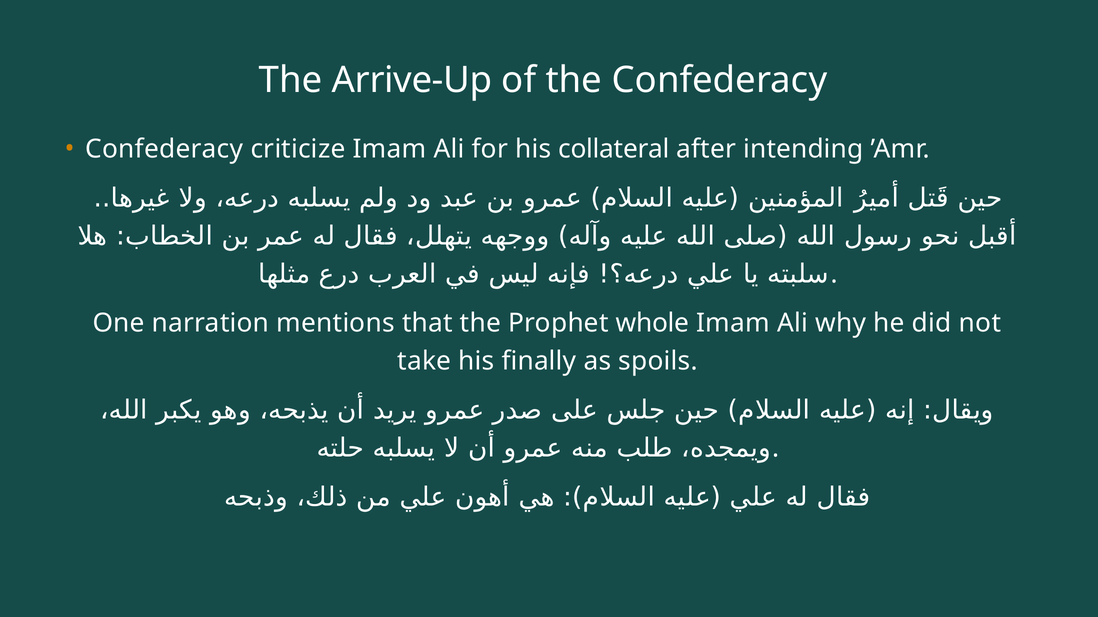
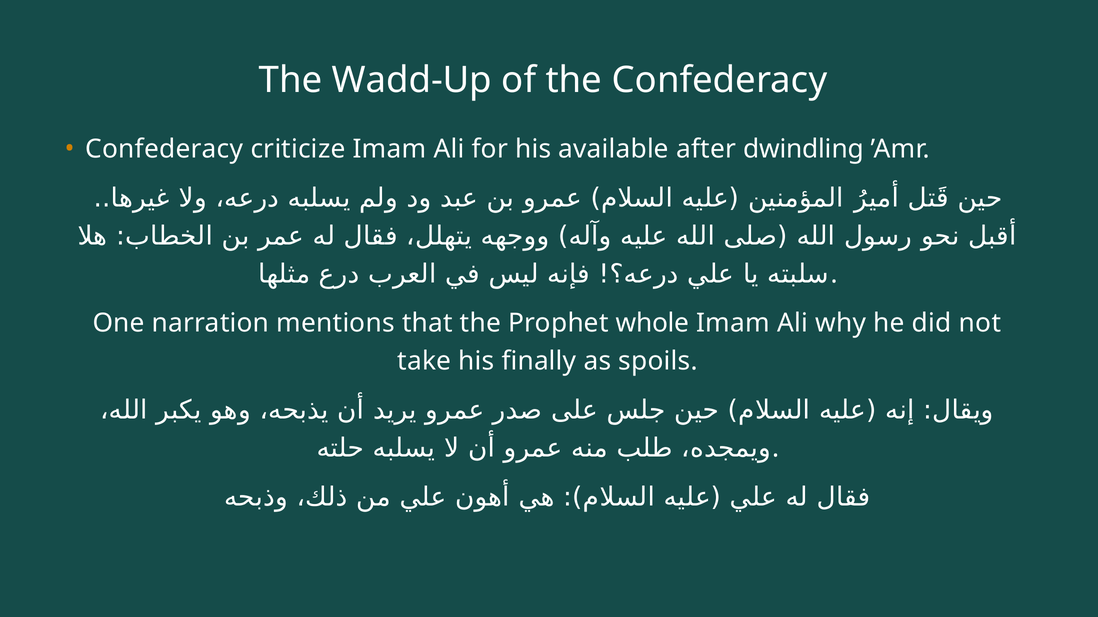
Arrive-Up: Arrive-Up -> Wadd-Up
collateral: collateral -> available
intending: intending -> dwindling
